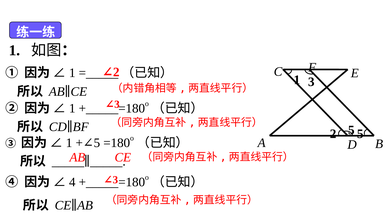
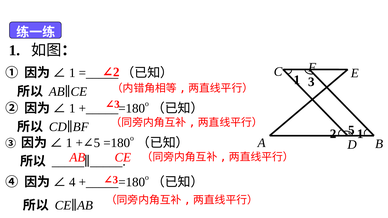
5 5: 5 -> 1
